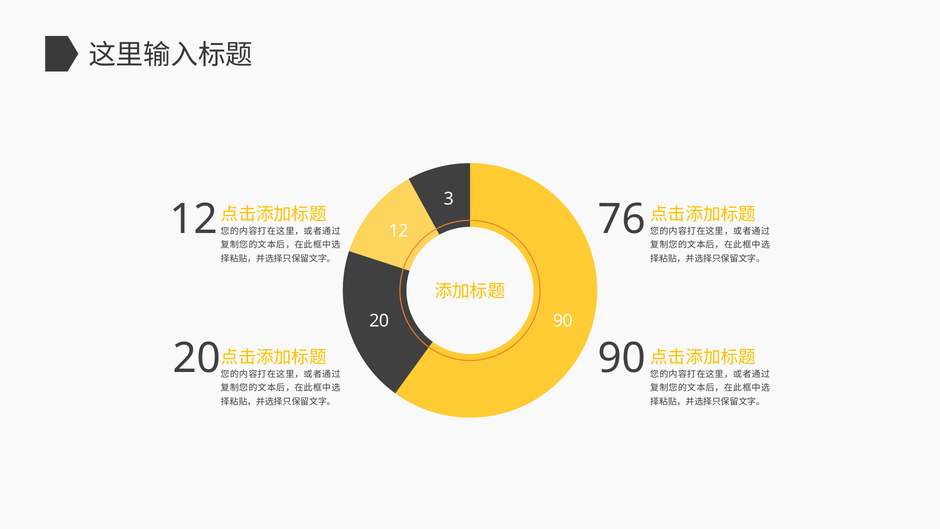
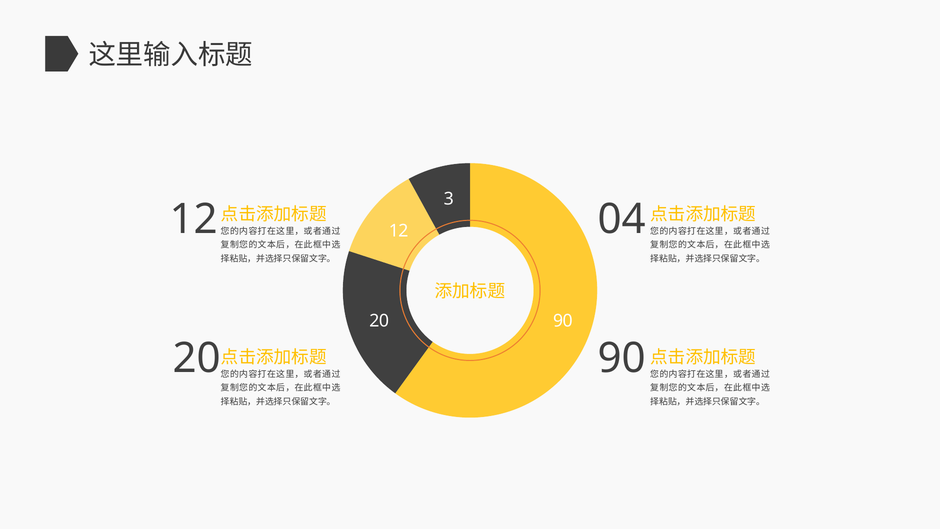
76: 76 -> 04
